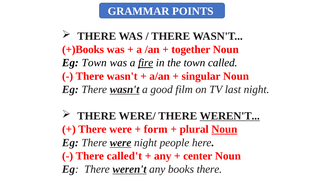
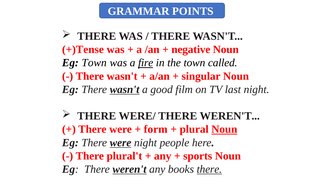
+)Books: +)Books -> +)Tense
together: together -> negative
WEREN'T at (230, 116) underline: present -> none
called't: called't -> plural't
center: center -> sports
there at (209, 169) underline: none -> present
